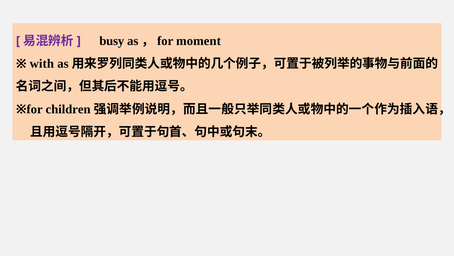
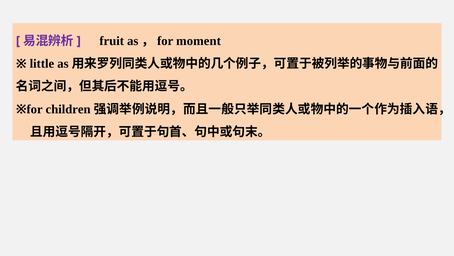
busy: busy -> fruit
with: with -> little
